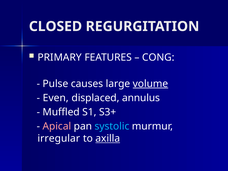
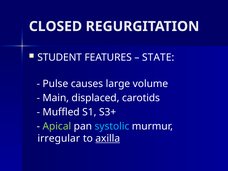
PRIMARY: PRIMARY -> STUDENT
CONG: CONG -> STATE
volume underline: present -> none
Even: Even -> Main
annulus: annulus -> carotids
Apical colour: pink -> light green
